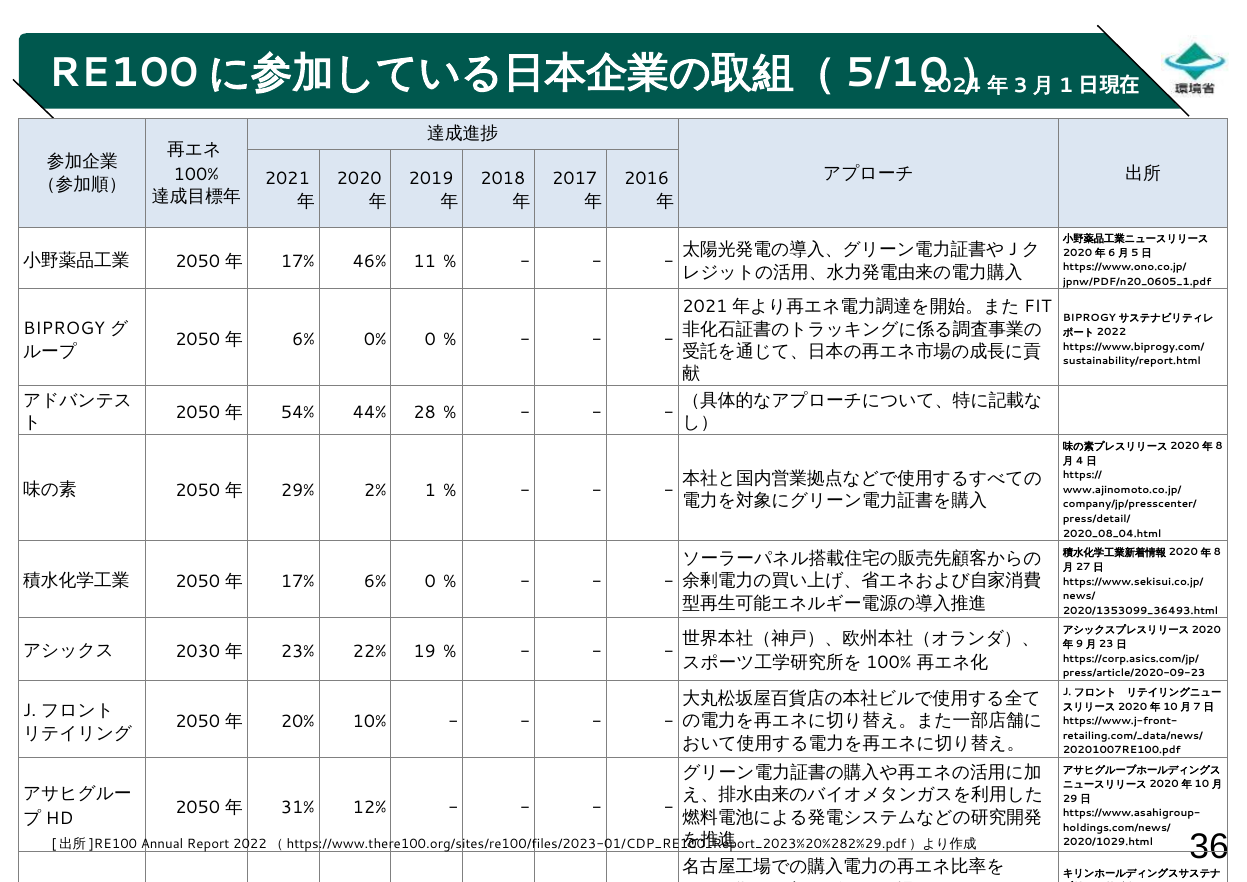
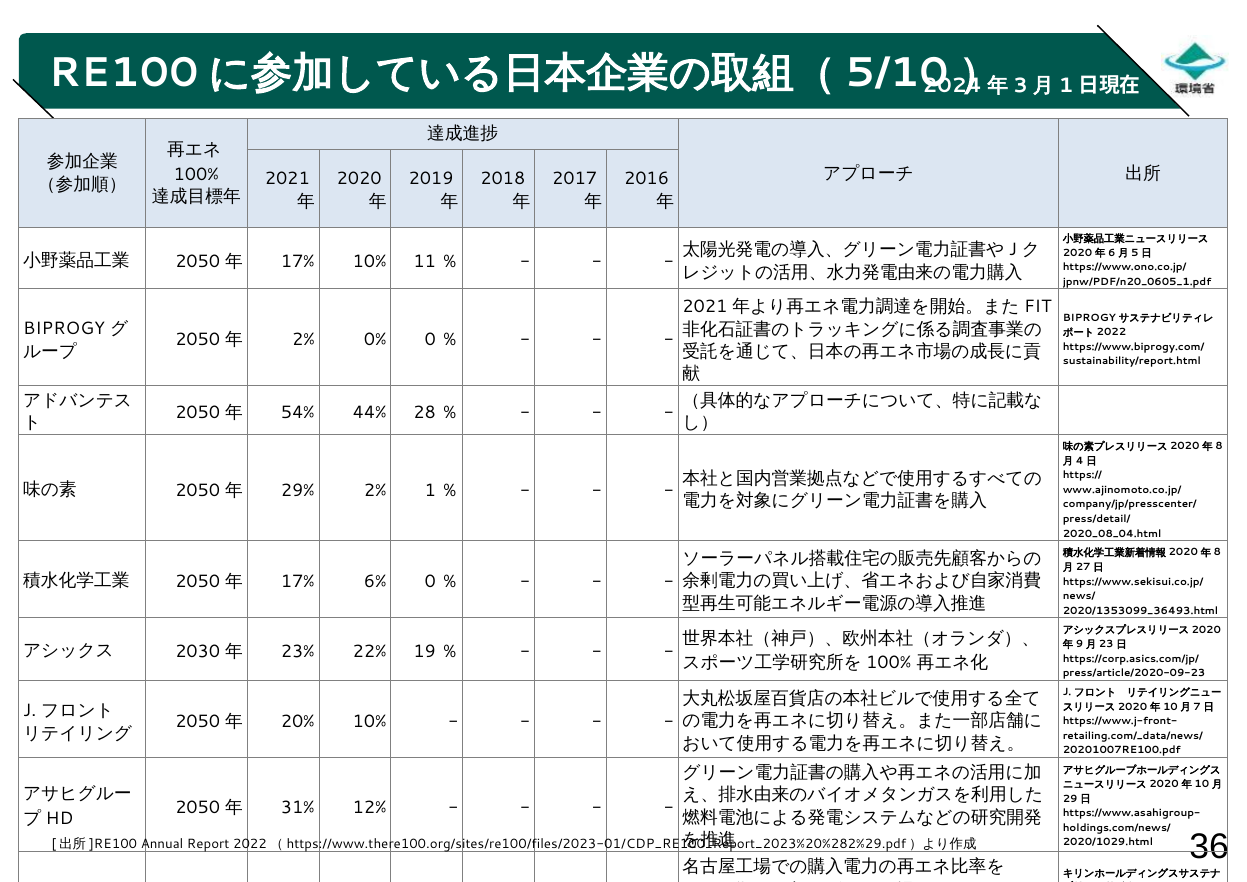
17% 46%: 46% -> 10%
6% at (303, 340): 6% -> 2%
